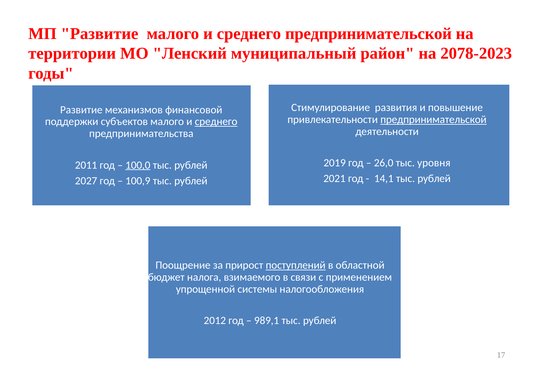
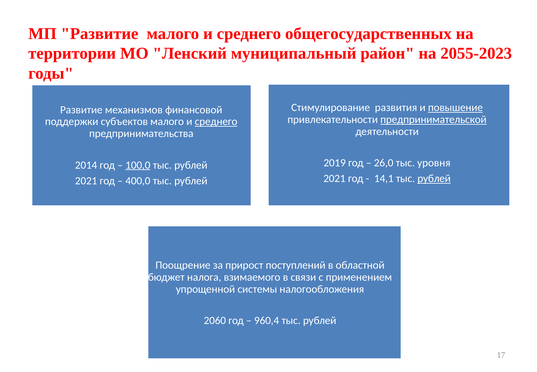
среднего предпринимательской: предпринимательской -> общегосударственных
2078-2023: 2078-2023 -> 2055-2023
повышение underline: none -> present
2011: 2011 -> 2014
рублей at (434, 179) underline: none -> present
2027 at (86, 181): 2027 -> 2021
100,9: 100,9 -> 400,0
поступлений underline: present -> none
2012: 2012 -> 2060
989,1: 989,1 -> 960,4
